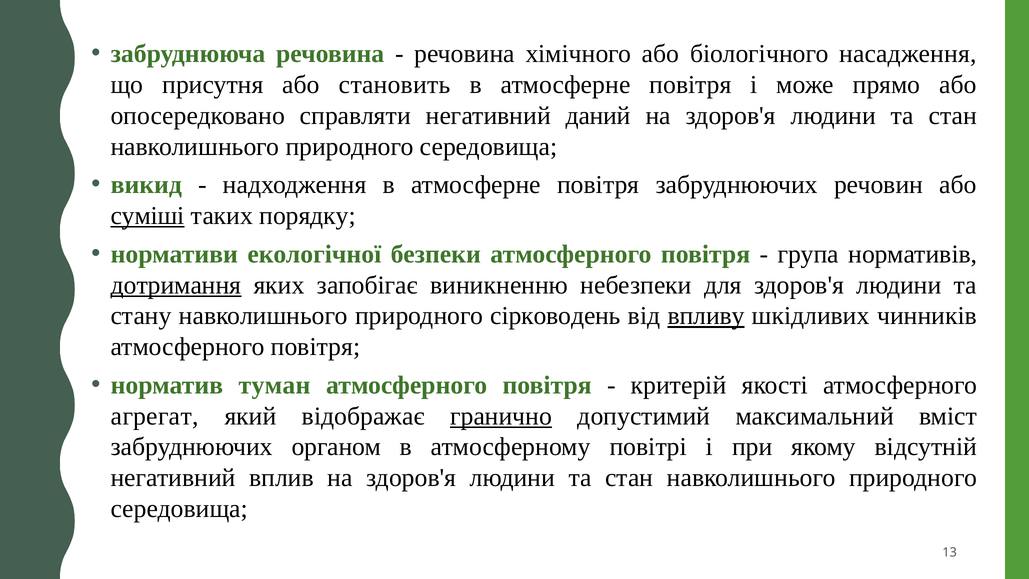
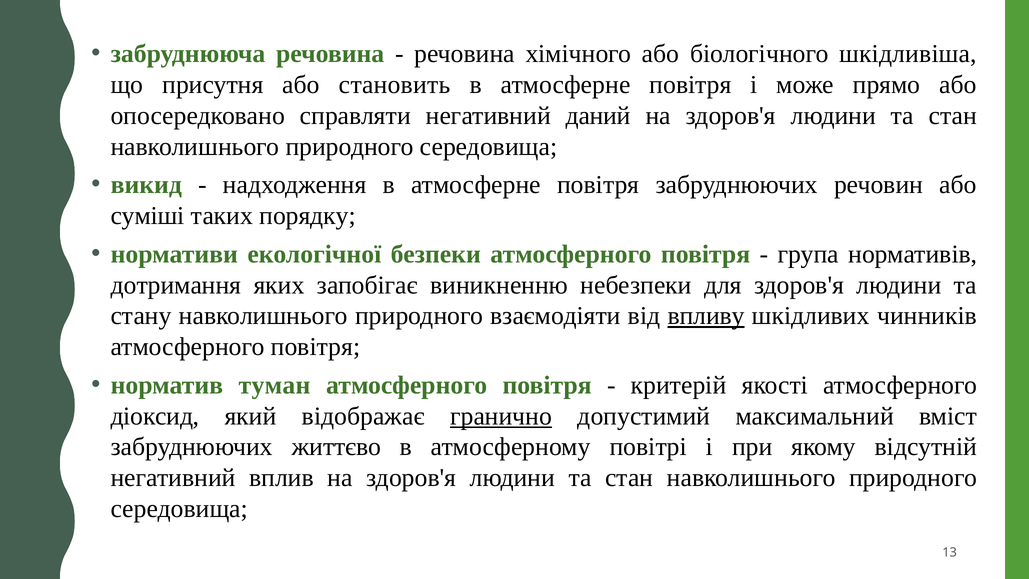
насадження: насадження -> шкідливішa
суміші underline: present -> none
дотримання underline: present -> none
сірководень: сірководень -> взаємодіяти
агрегат: агрегат -> діокcид
органом: органом -> життєво
